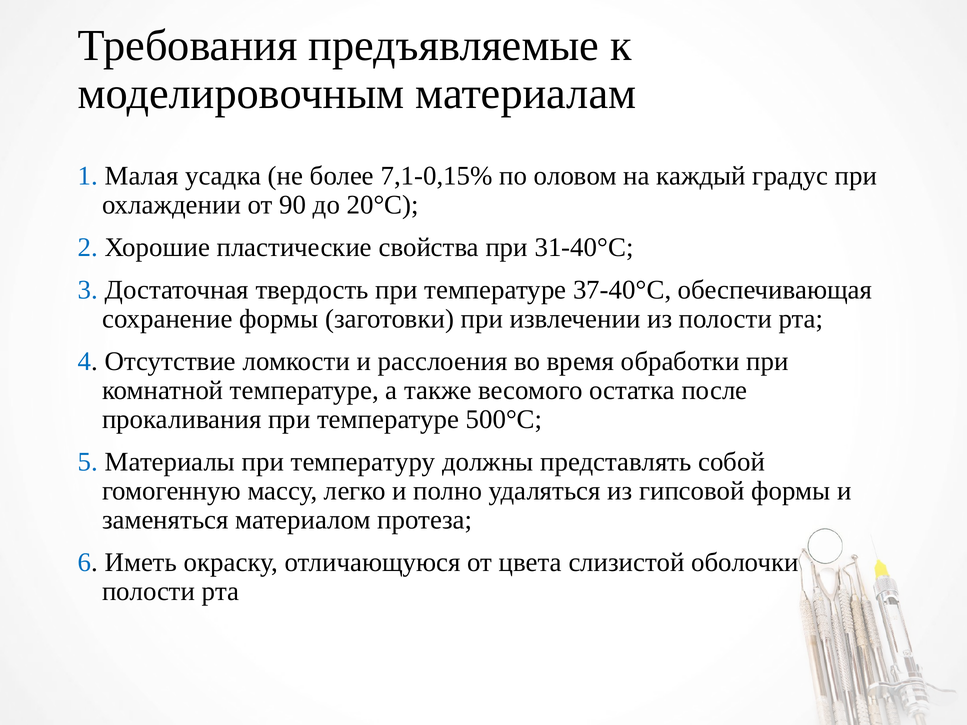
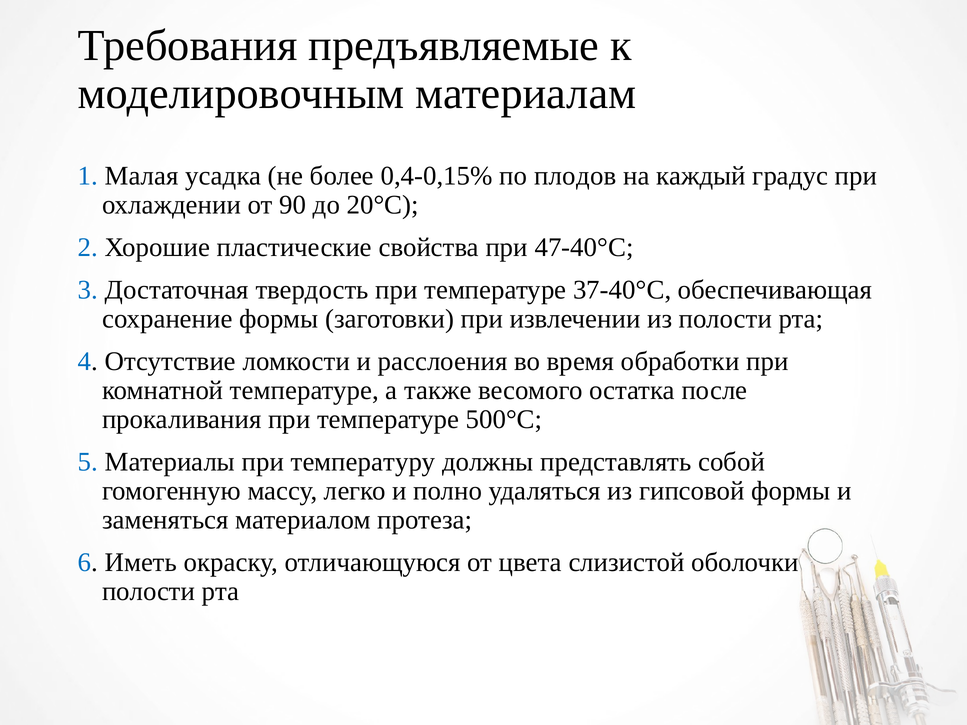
7,1-0,15%: 7,1-0,15% -> 0,4-0,15%
оловом: оловом -> плодов
31-40°С: 31-40°С -> 47-40°С
